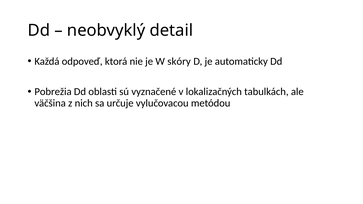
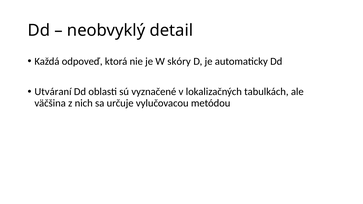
Pobrežia: Pobrežia -> Utváraní
